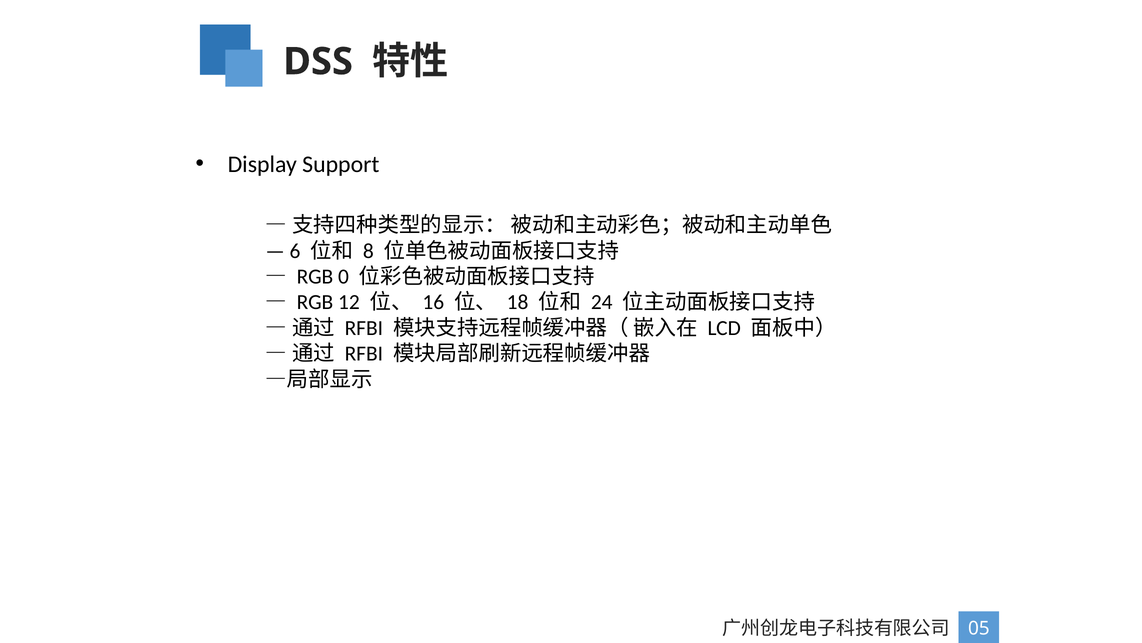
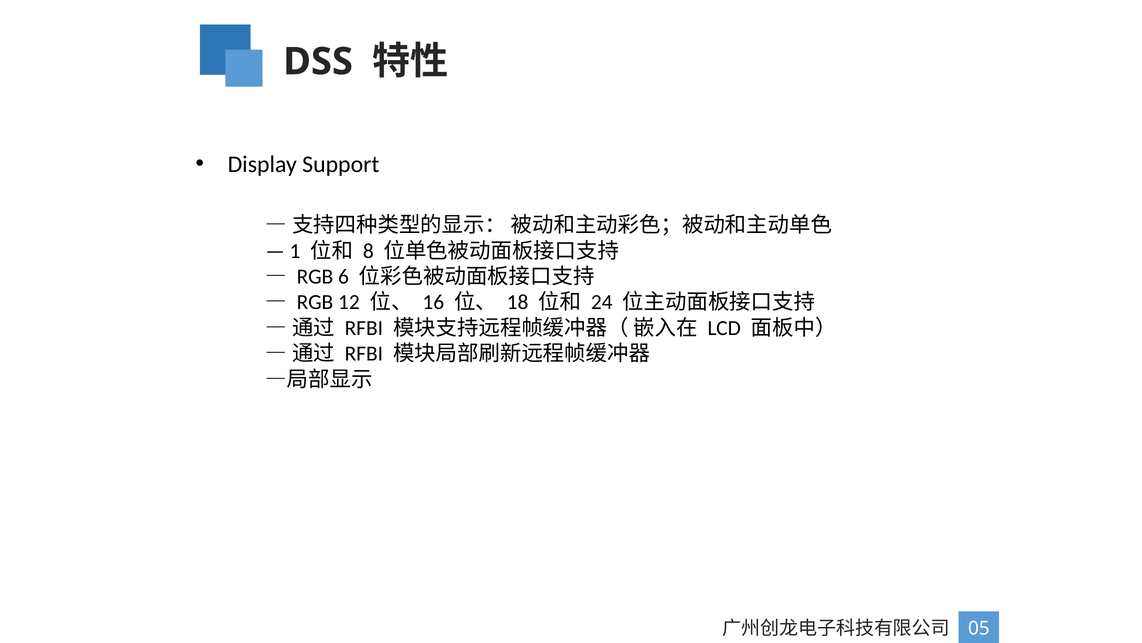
6: 6 -> 1
0: 0 -> 6
